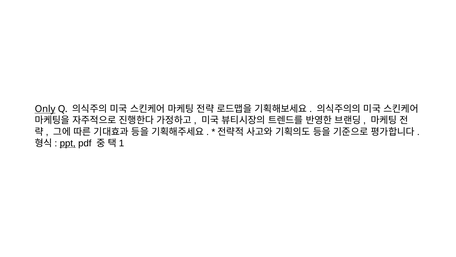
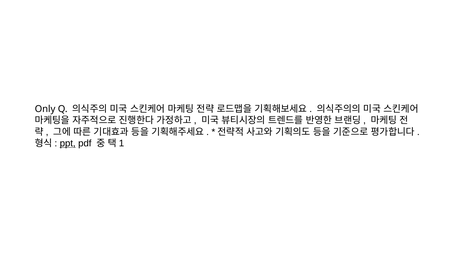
Only underline: present -> none
